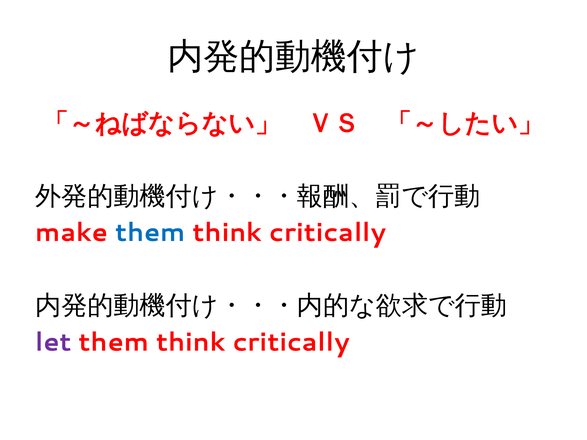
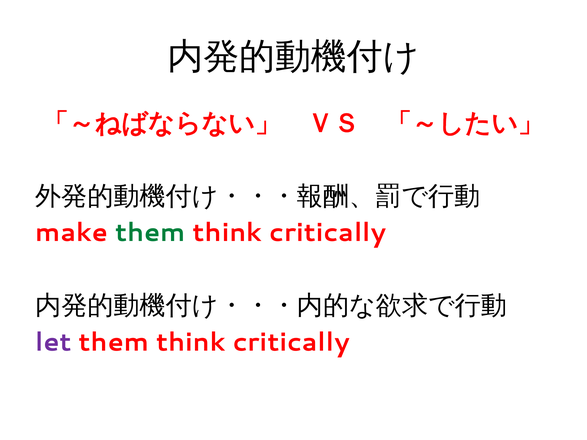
them at (150, 233) colour: blue -> green
